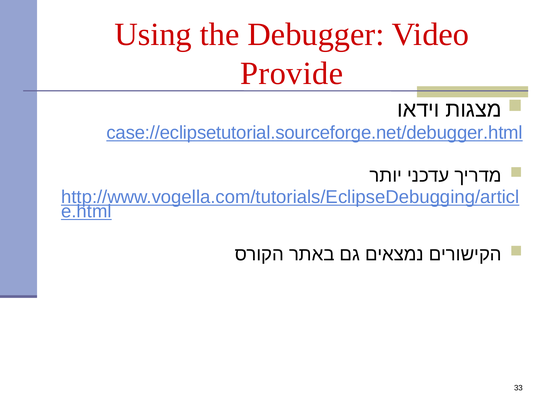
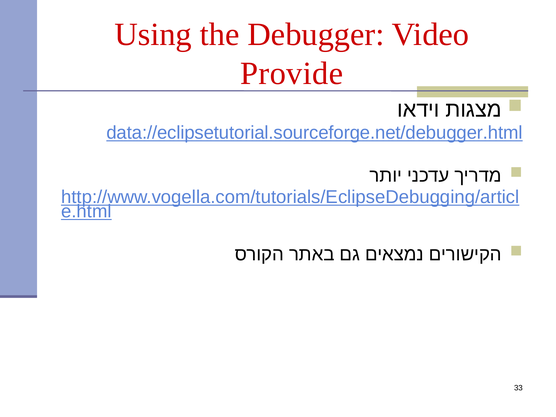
case://eclipsetutorial.sourceforge.net/debugger.html: case://eclipsetutorial.sourceforge.net/debugger.html -> data://eclipsetutorial.sourceforge.net/debugger.html
